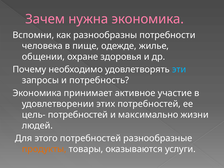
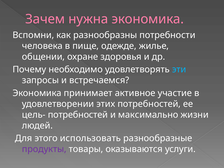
потребность: потребность -> встречаемся
этого потребностей: потребностей -> использовать
продукты colour: orange -> purple
